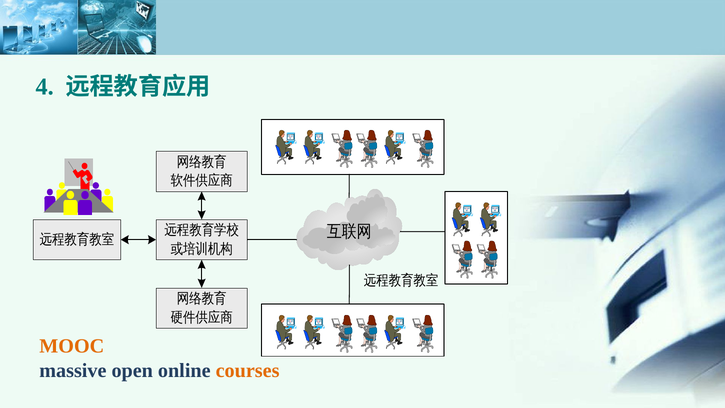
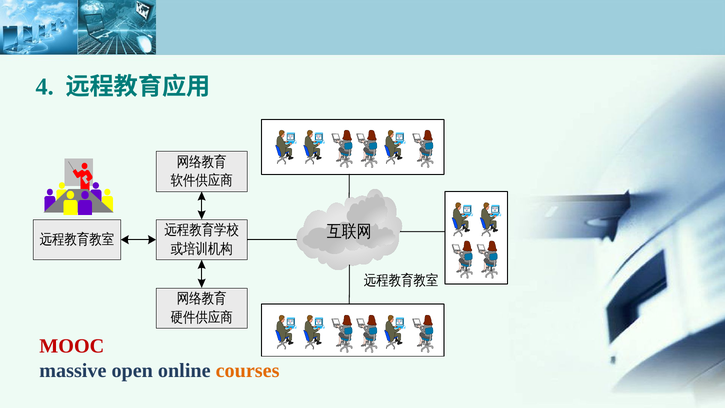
MOOC colour: orange -> red
